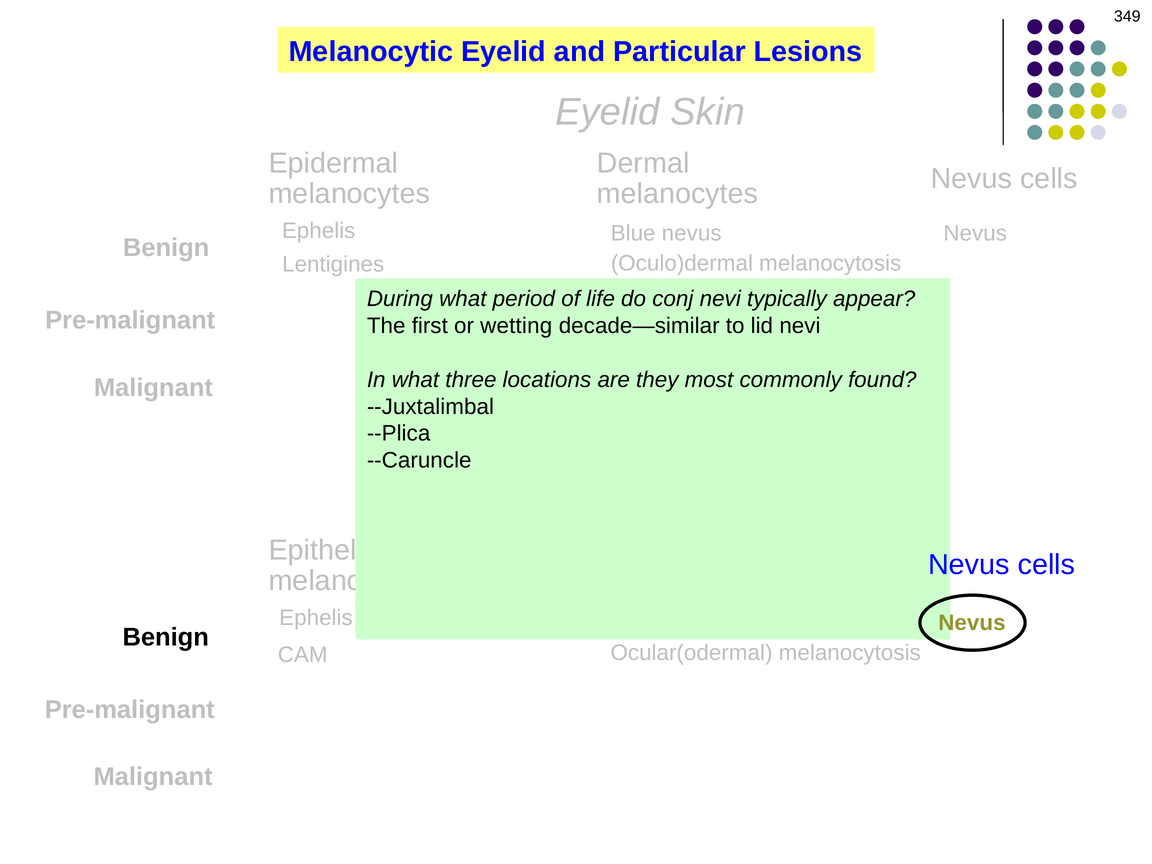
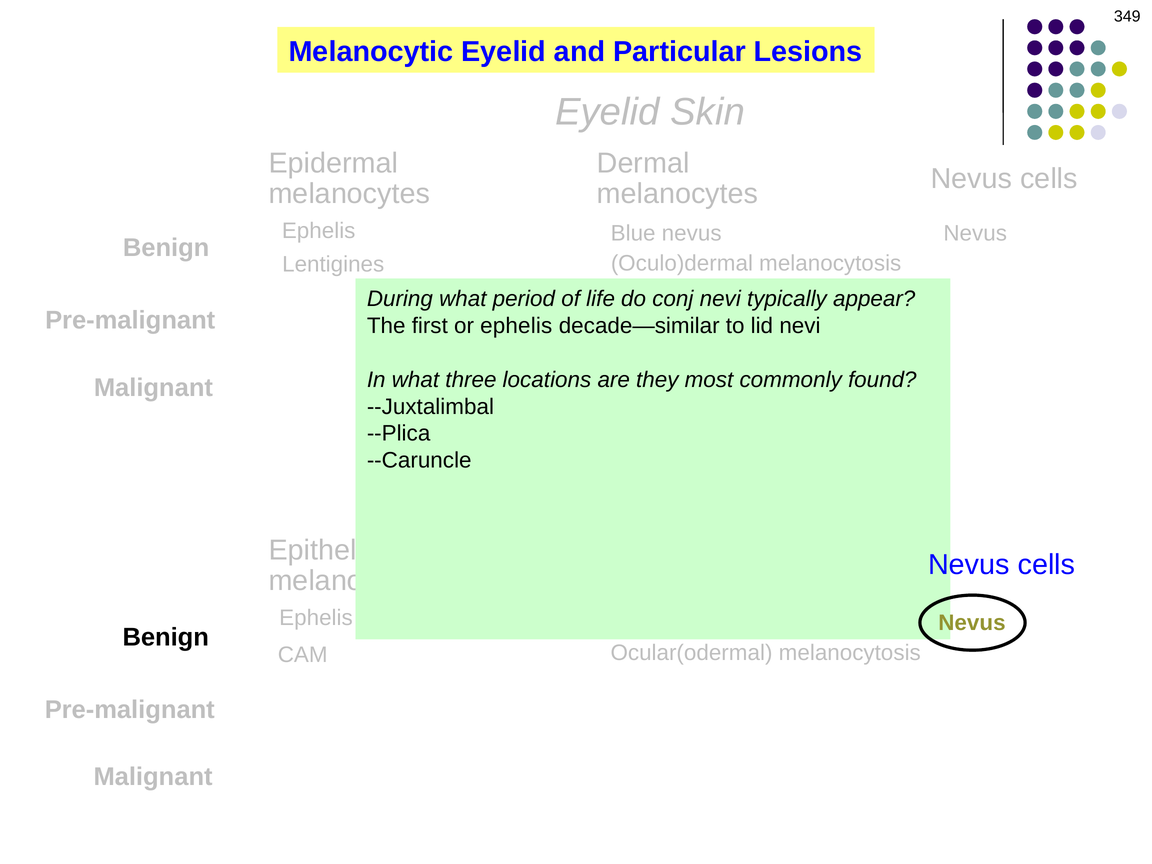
or wetting: wetting -> ephelis
